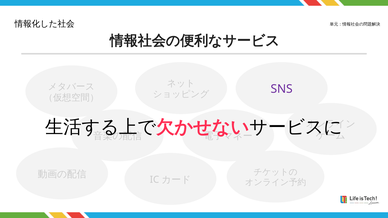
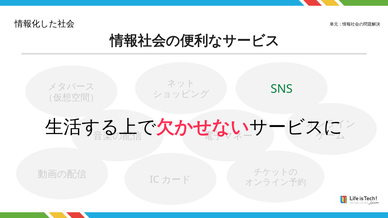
SNS colour: purple -> green
